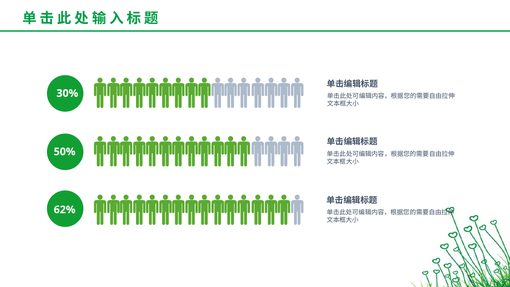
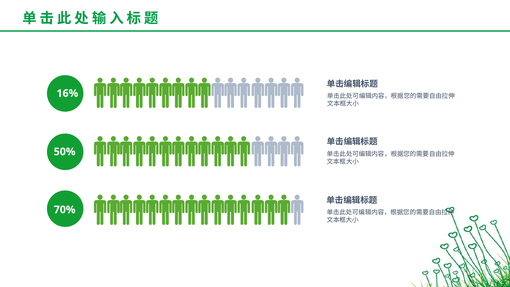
30%: 30% -> 16%
62%: 62% -> 70%
